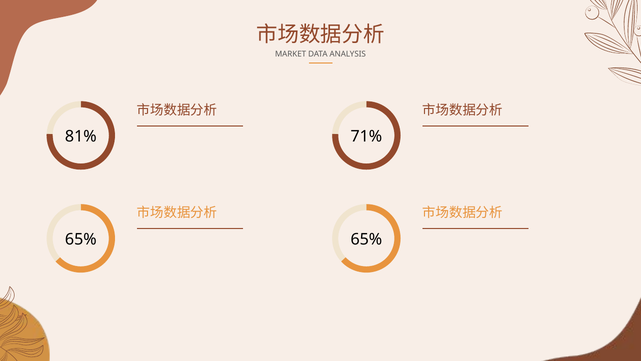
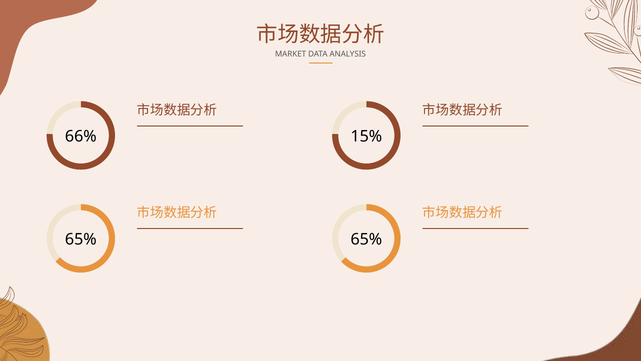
81%: 81% -> 66%
71%: 71% -> 15%
